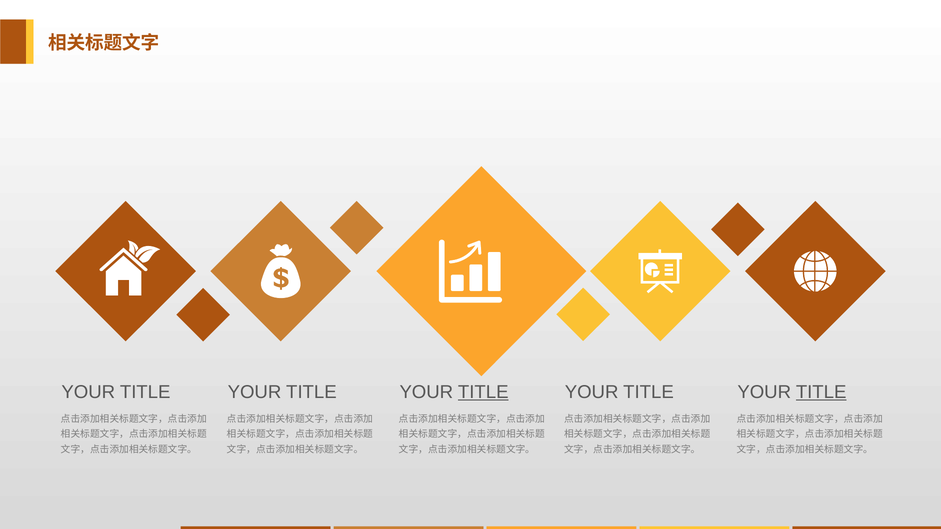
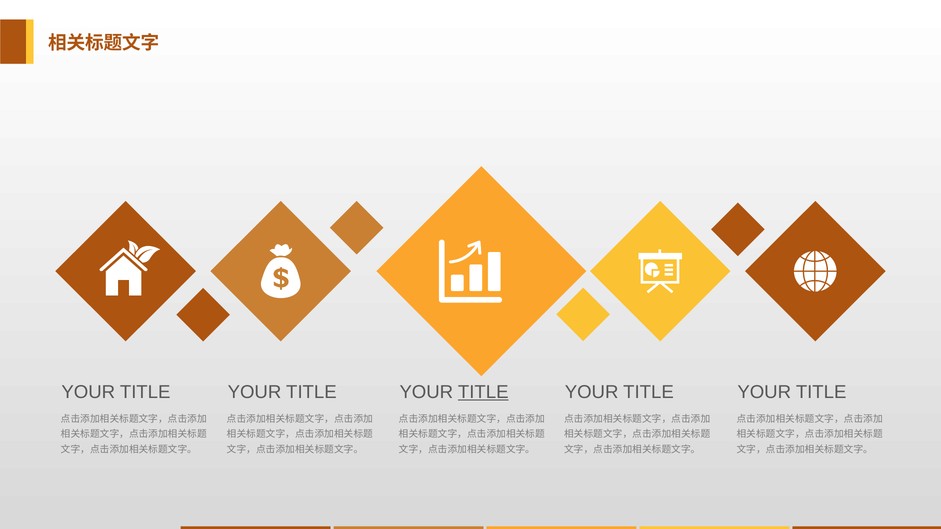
TITLE at (821, 392) underline: present -> none
